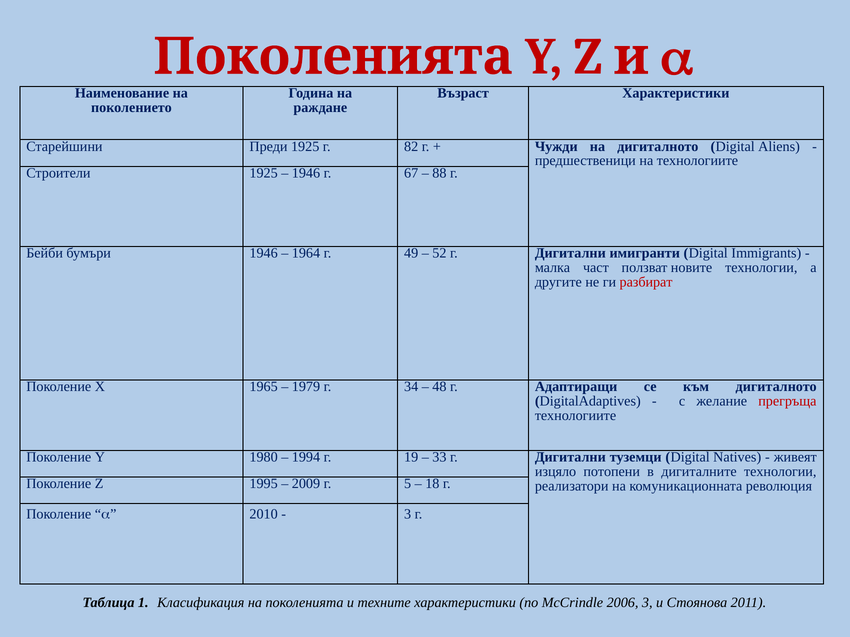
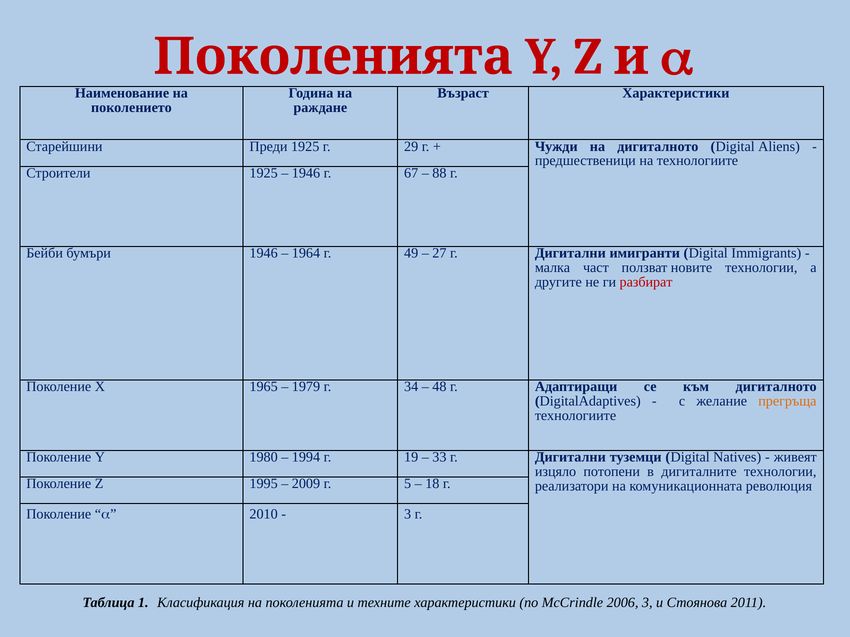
82: 82 -> 29
52: 52 -> 27
прегръща colour: red -> orange
